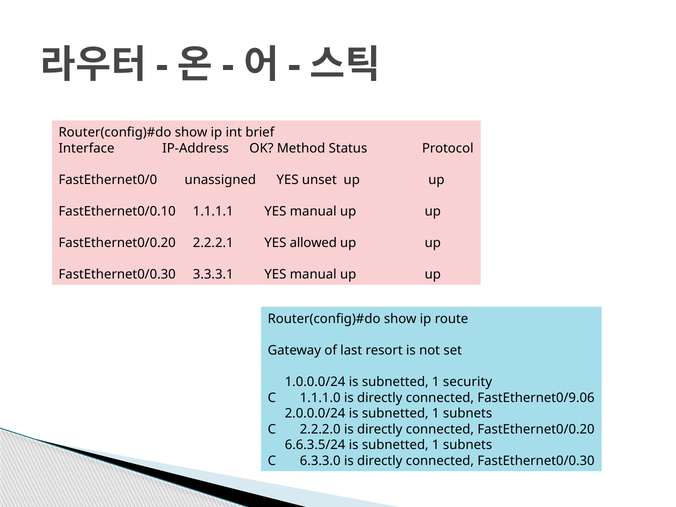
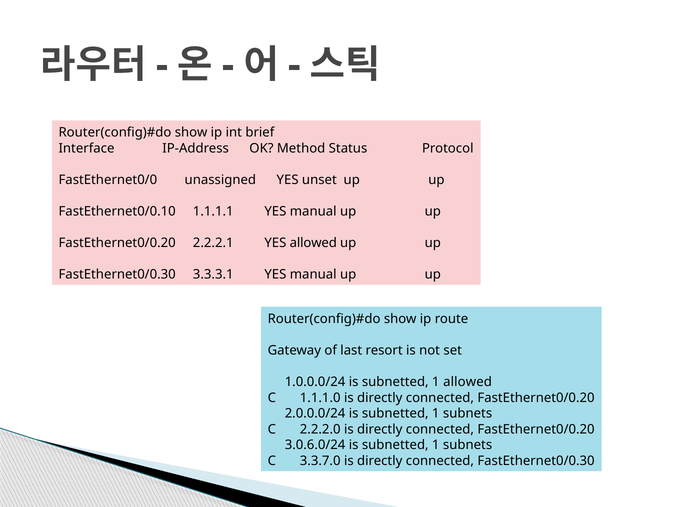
1 security: security -> allowed
FastEthernet0/9.06 at (536, 398): FastEthernet0/9.06 -> FastEthernet0/0.20
6.6.3.5/24: 6.6.3.5/24 -> 3.0.6.0/24
6.3.3.0: 6.3.3.0 -> 3.3.7.0
